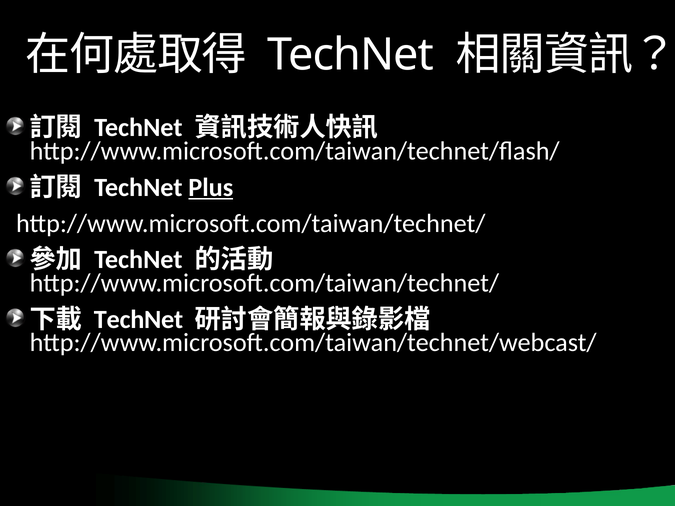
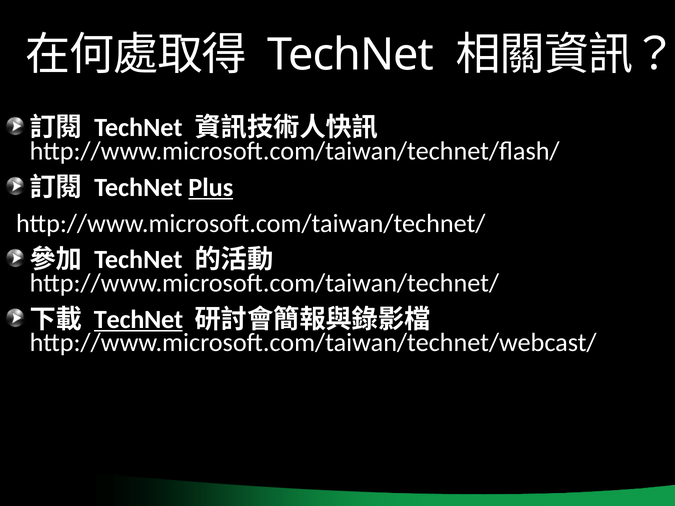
TechNet at (138, 320) underline: none -> present
